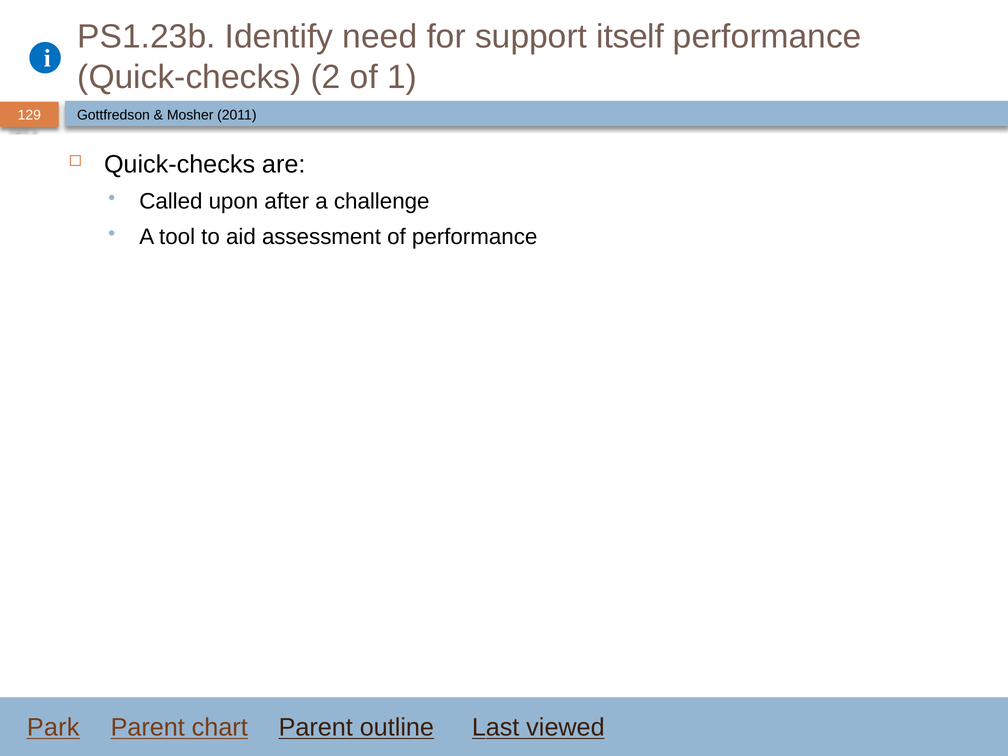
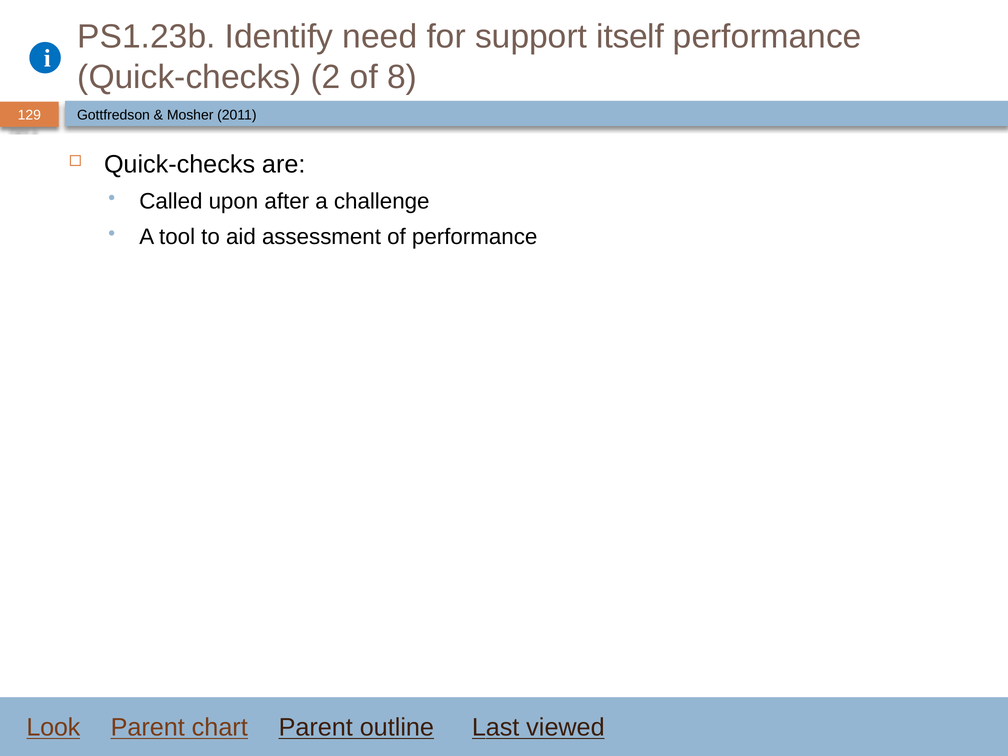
1: 1 -> 8
Park: Park -> Look
